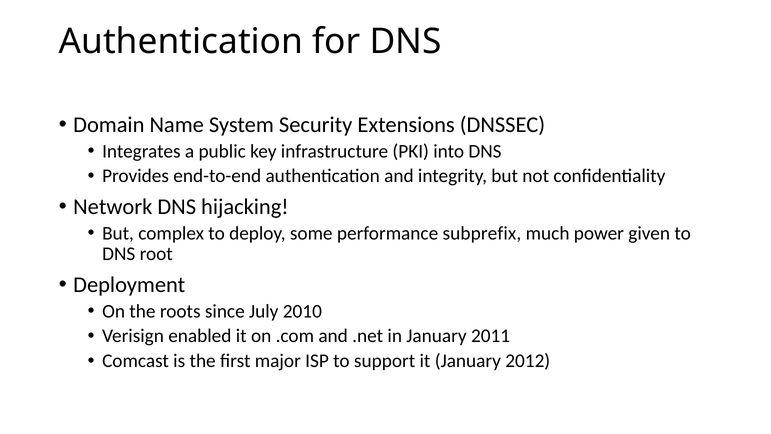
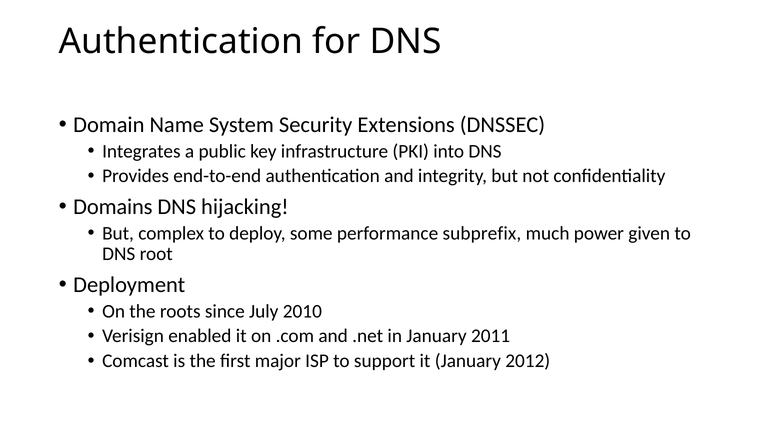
Network: Network -> Domains
